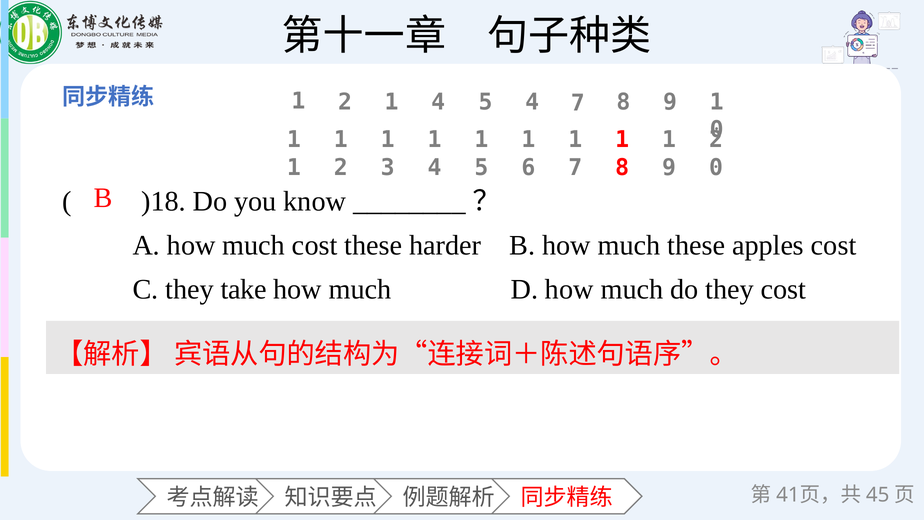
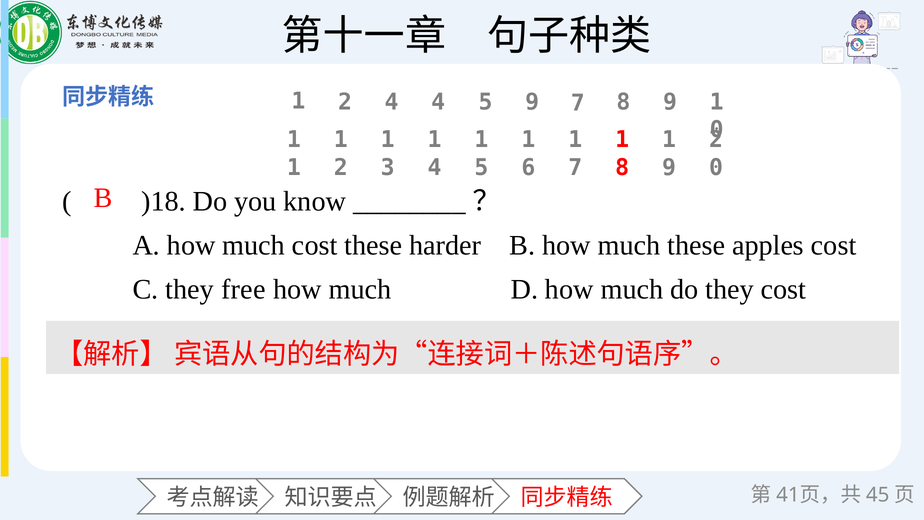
1 at (392, 102): 1 -> 4
5 4: 4 -> 9
take: take -> free
